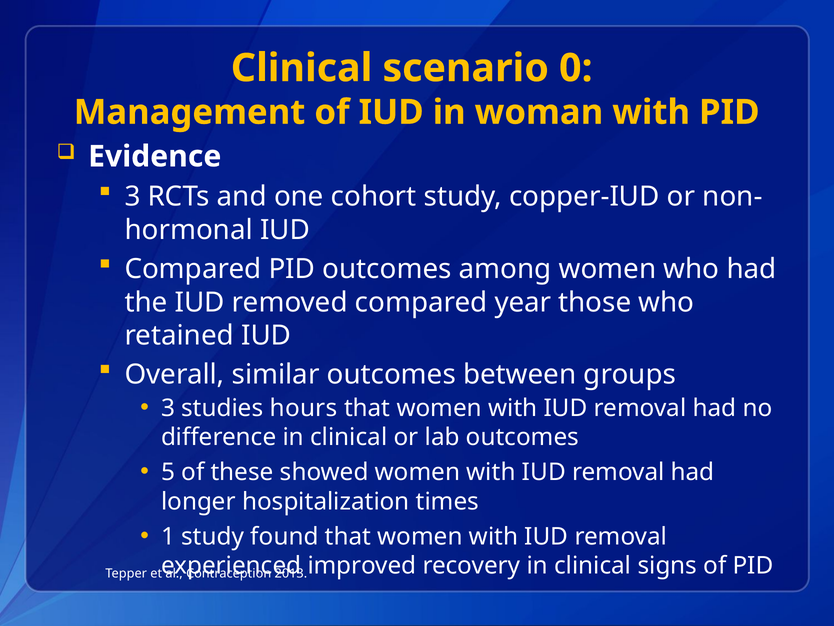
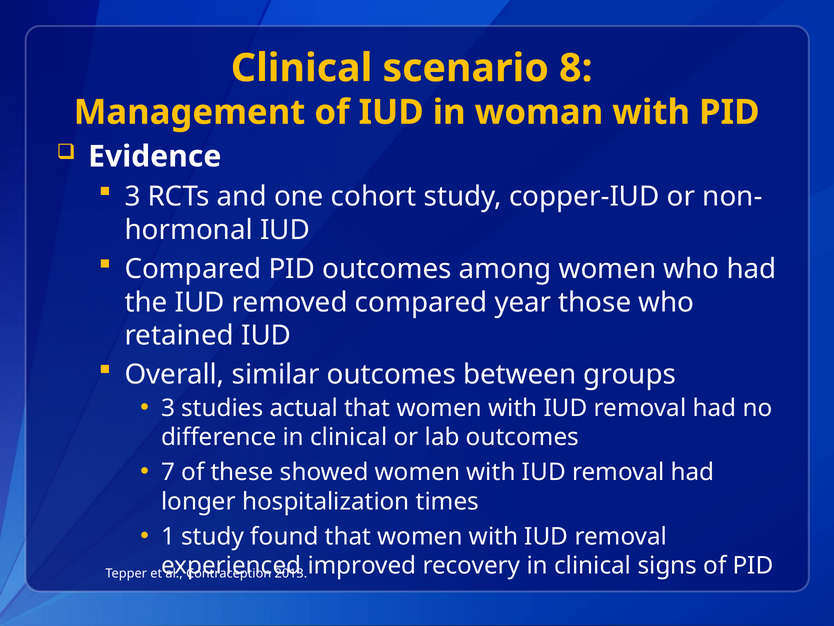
0: 0 -> 8
hours: hours -> actual
5: 5 -> 7
